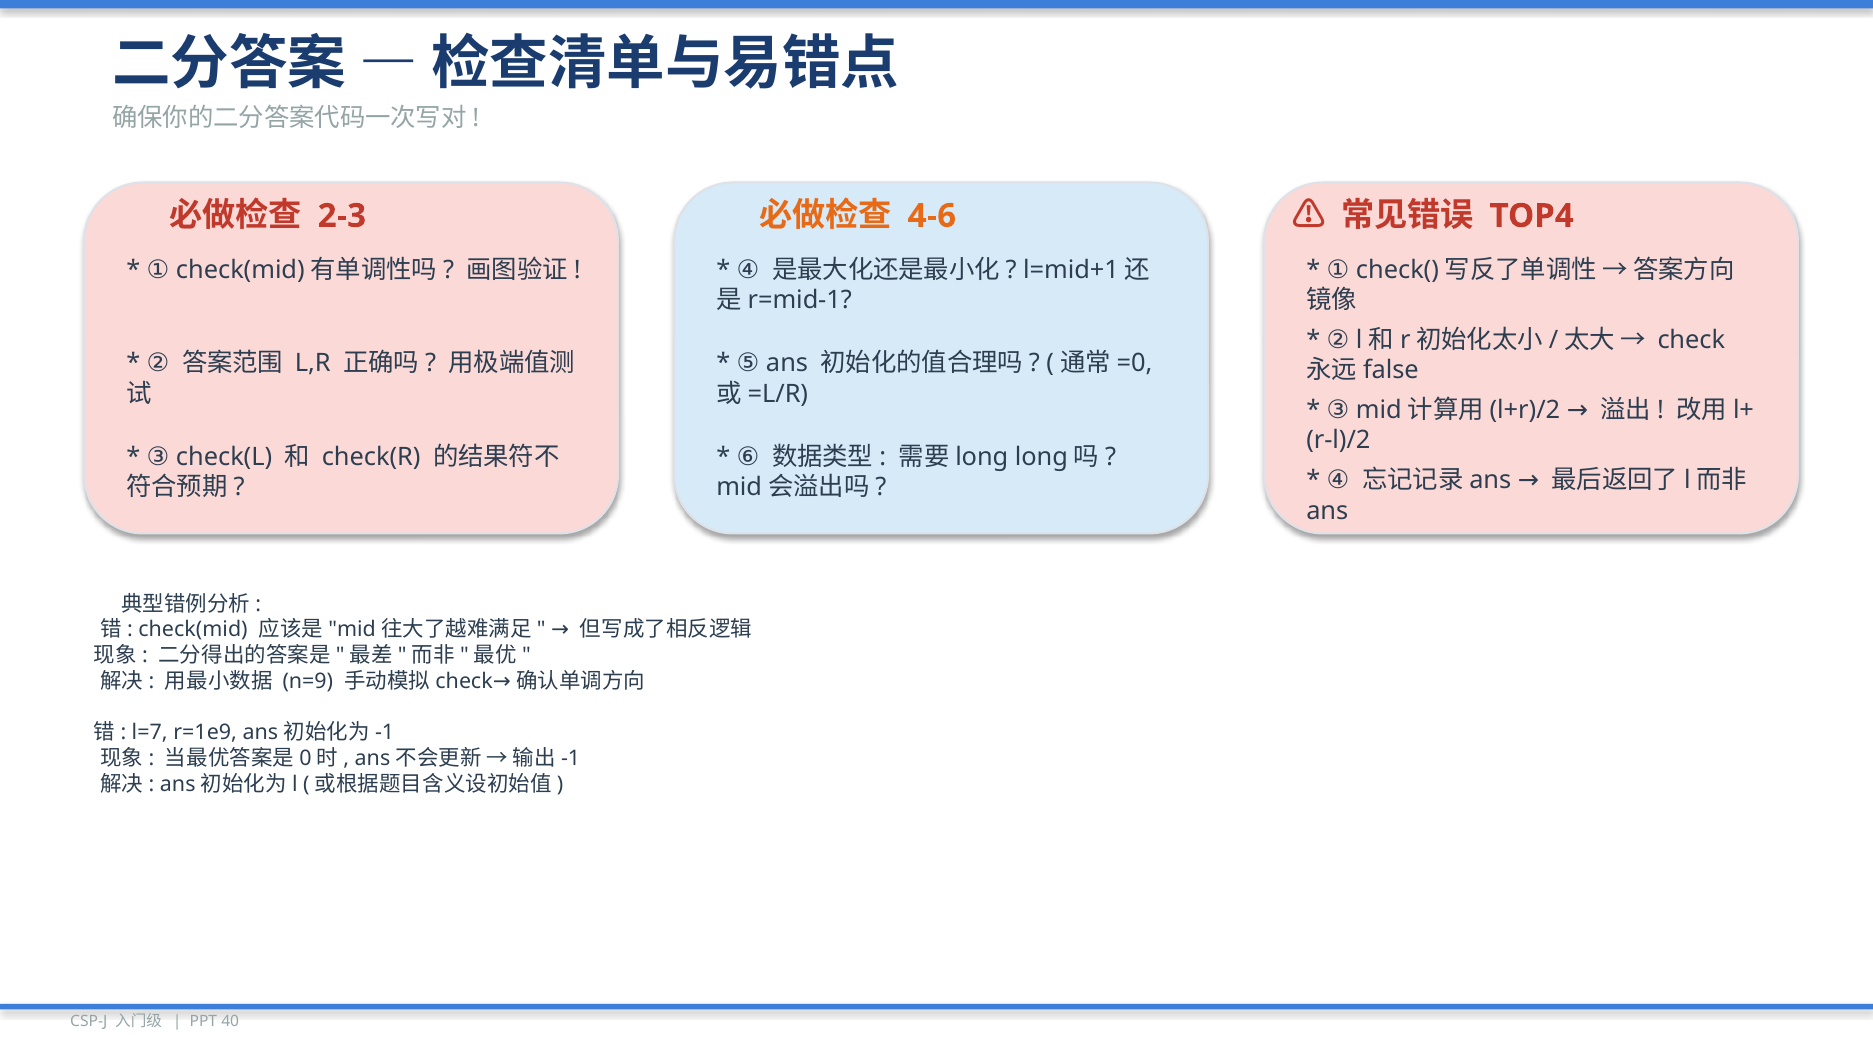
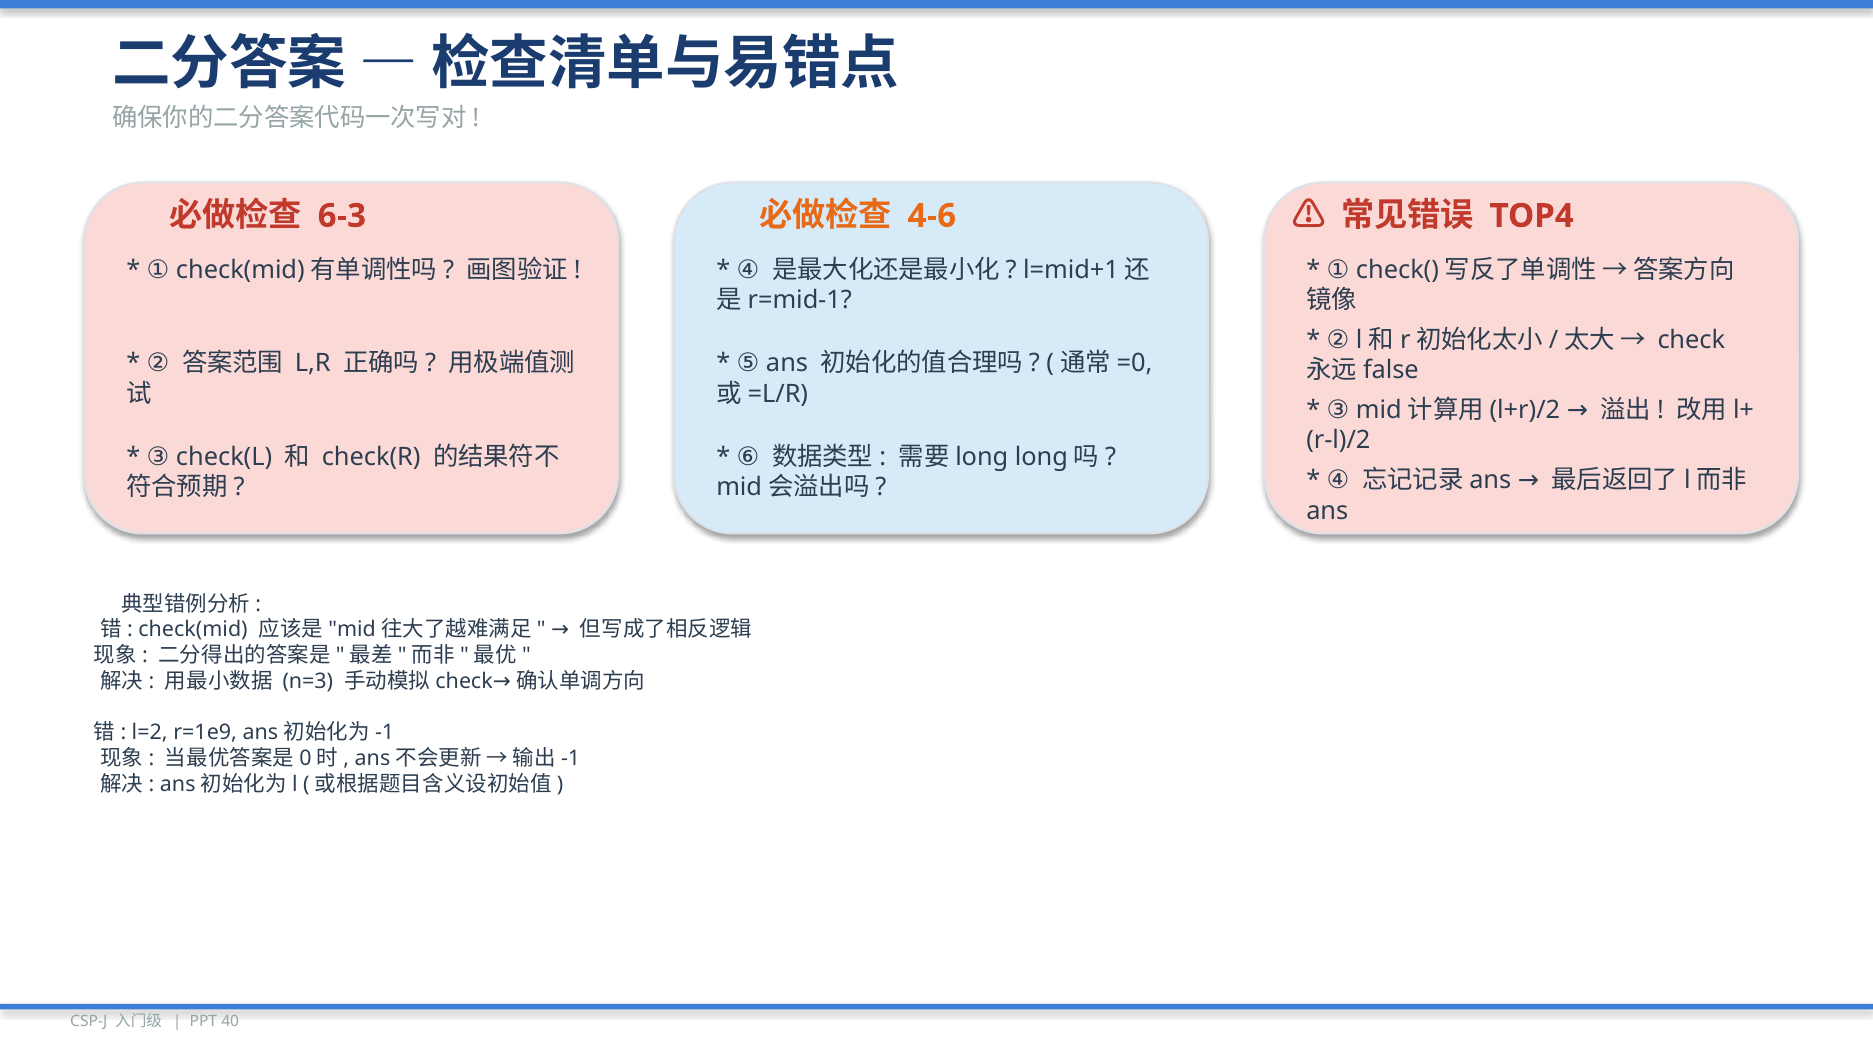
2-3: 2-3 -> 6-3
n=9: n=9 -> n=3
l=7: l=7 -> l=2
